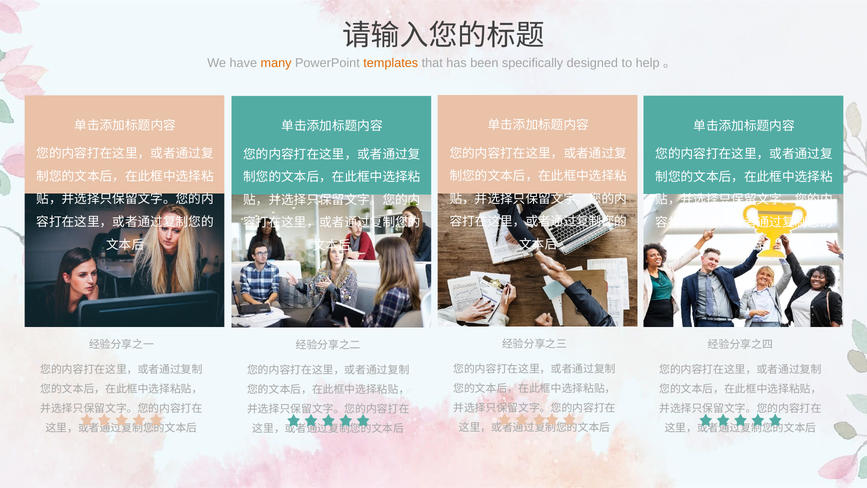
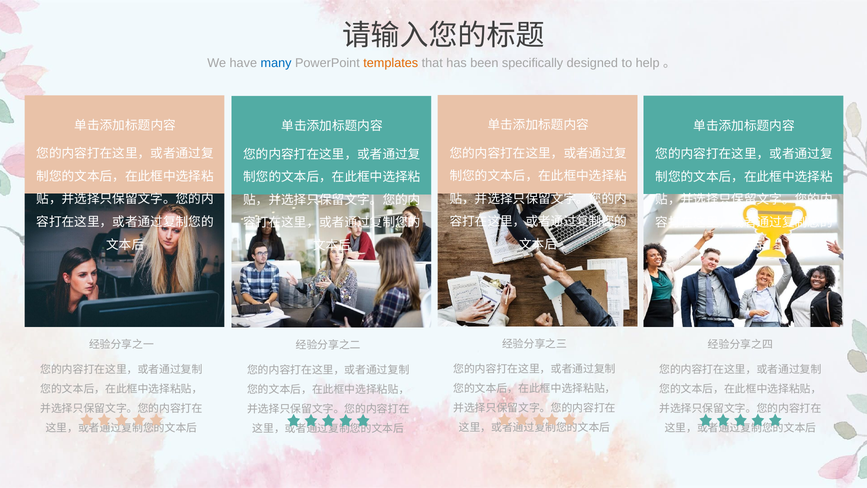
many colour: orange -> blue
